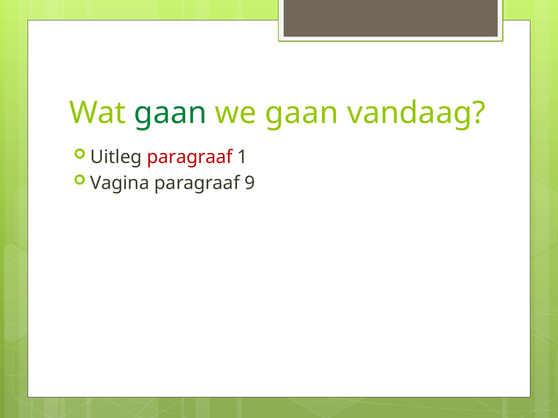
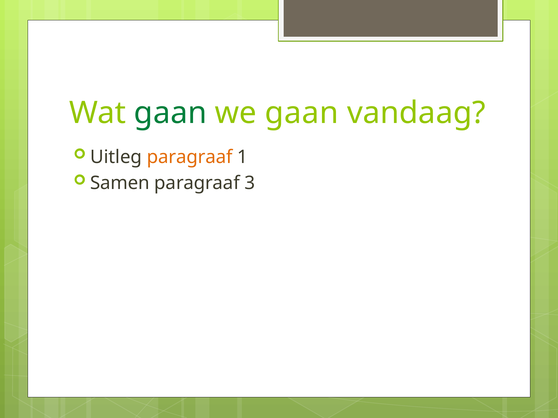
paragraaf at (190, 157) colour: red -> orange
Vagina: Vagina -> Samen
9: 9 -> 3
